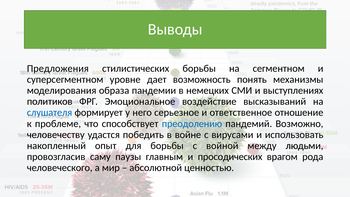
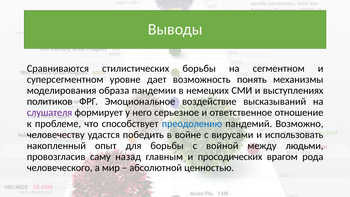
Предложения: Предложения -> Сравниваются
слушателя colour: blue -> purple
паузы: паузы -> назад
